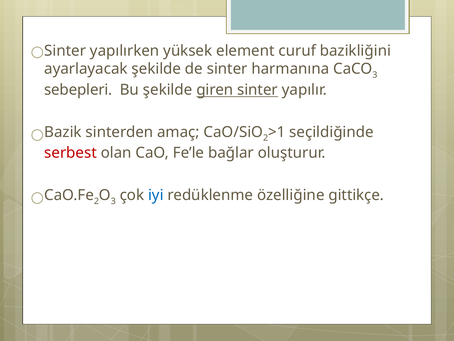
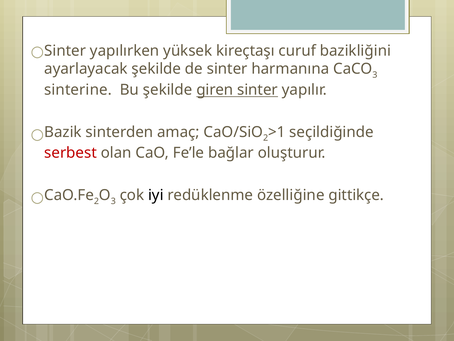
element: element -> kireçtaşı
sebepleri: sebepleri -> sinterine
iyi colour: blue -> black
